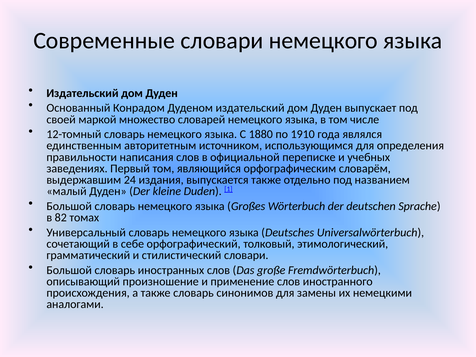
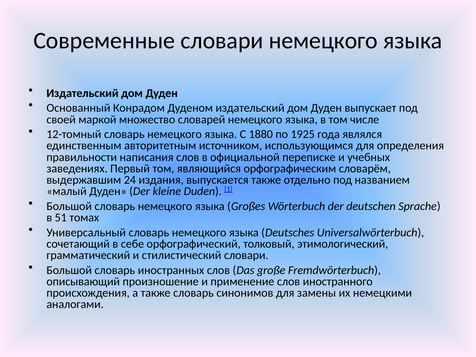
1910: 1910 -> 1925
82: 82 -> 51
